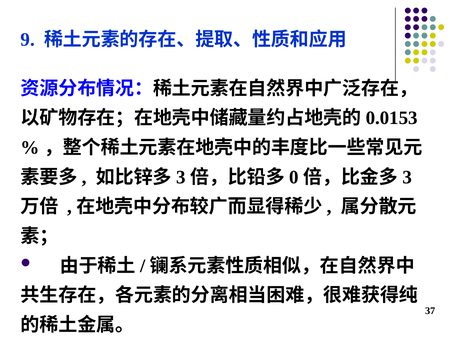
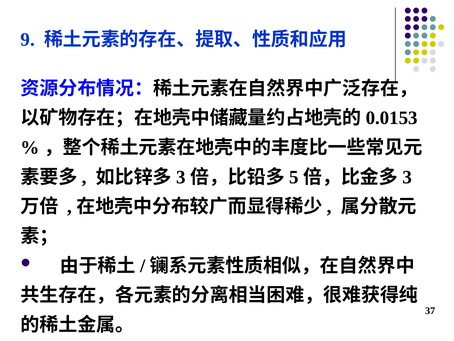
0: 0 -> 5
